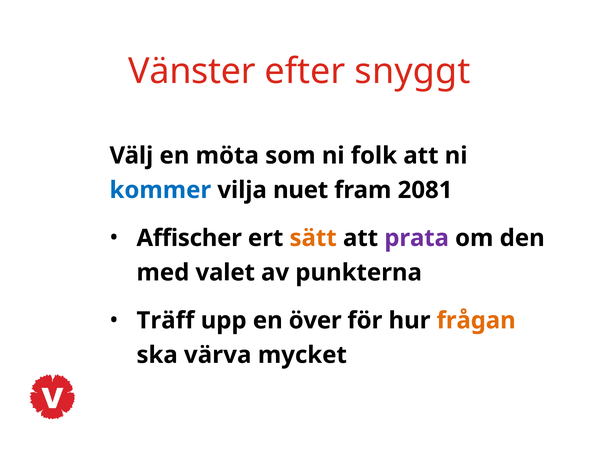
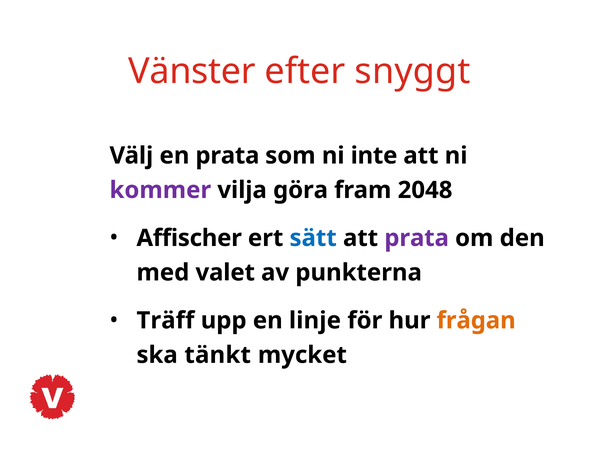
en möta: möta -> prata
folk: folk -> inte
kommer colour: blue -> purple
nuet: nuet -> göra
2081: 2081 -> 2048
sätt colour: orange -> blue
över: över -> linje
värva: värva -> tänkt
